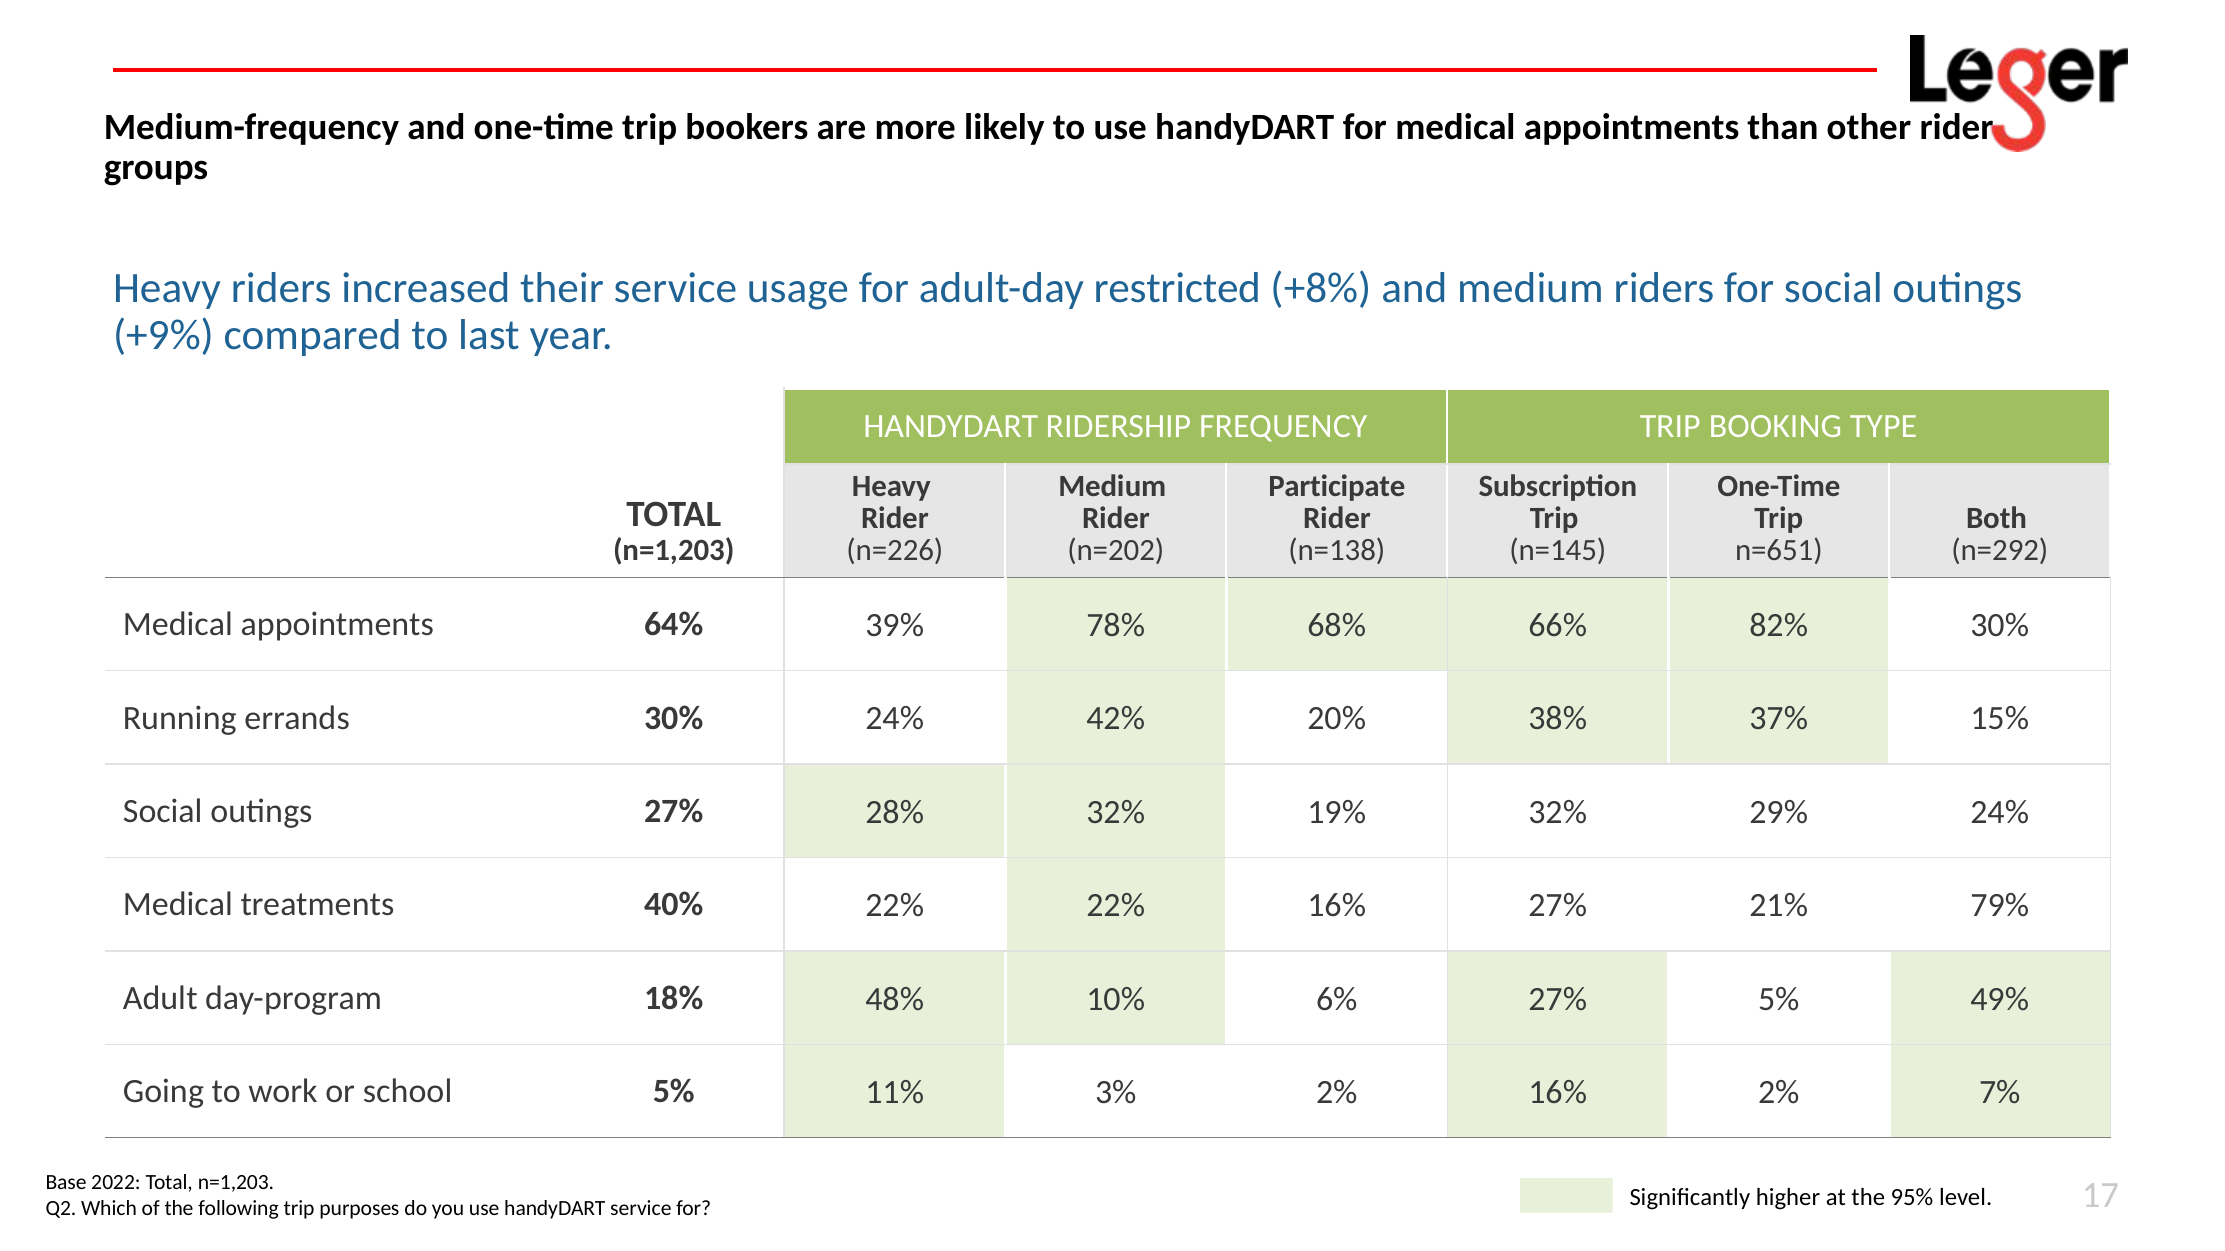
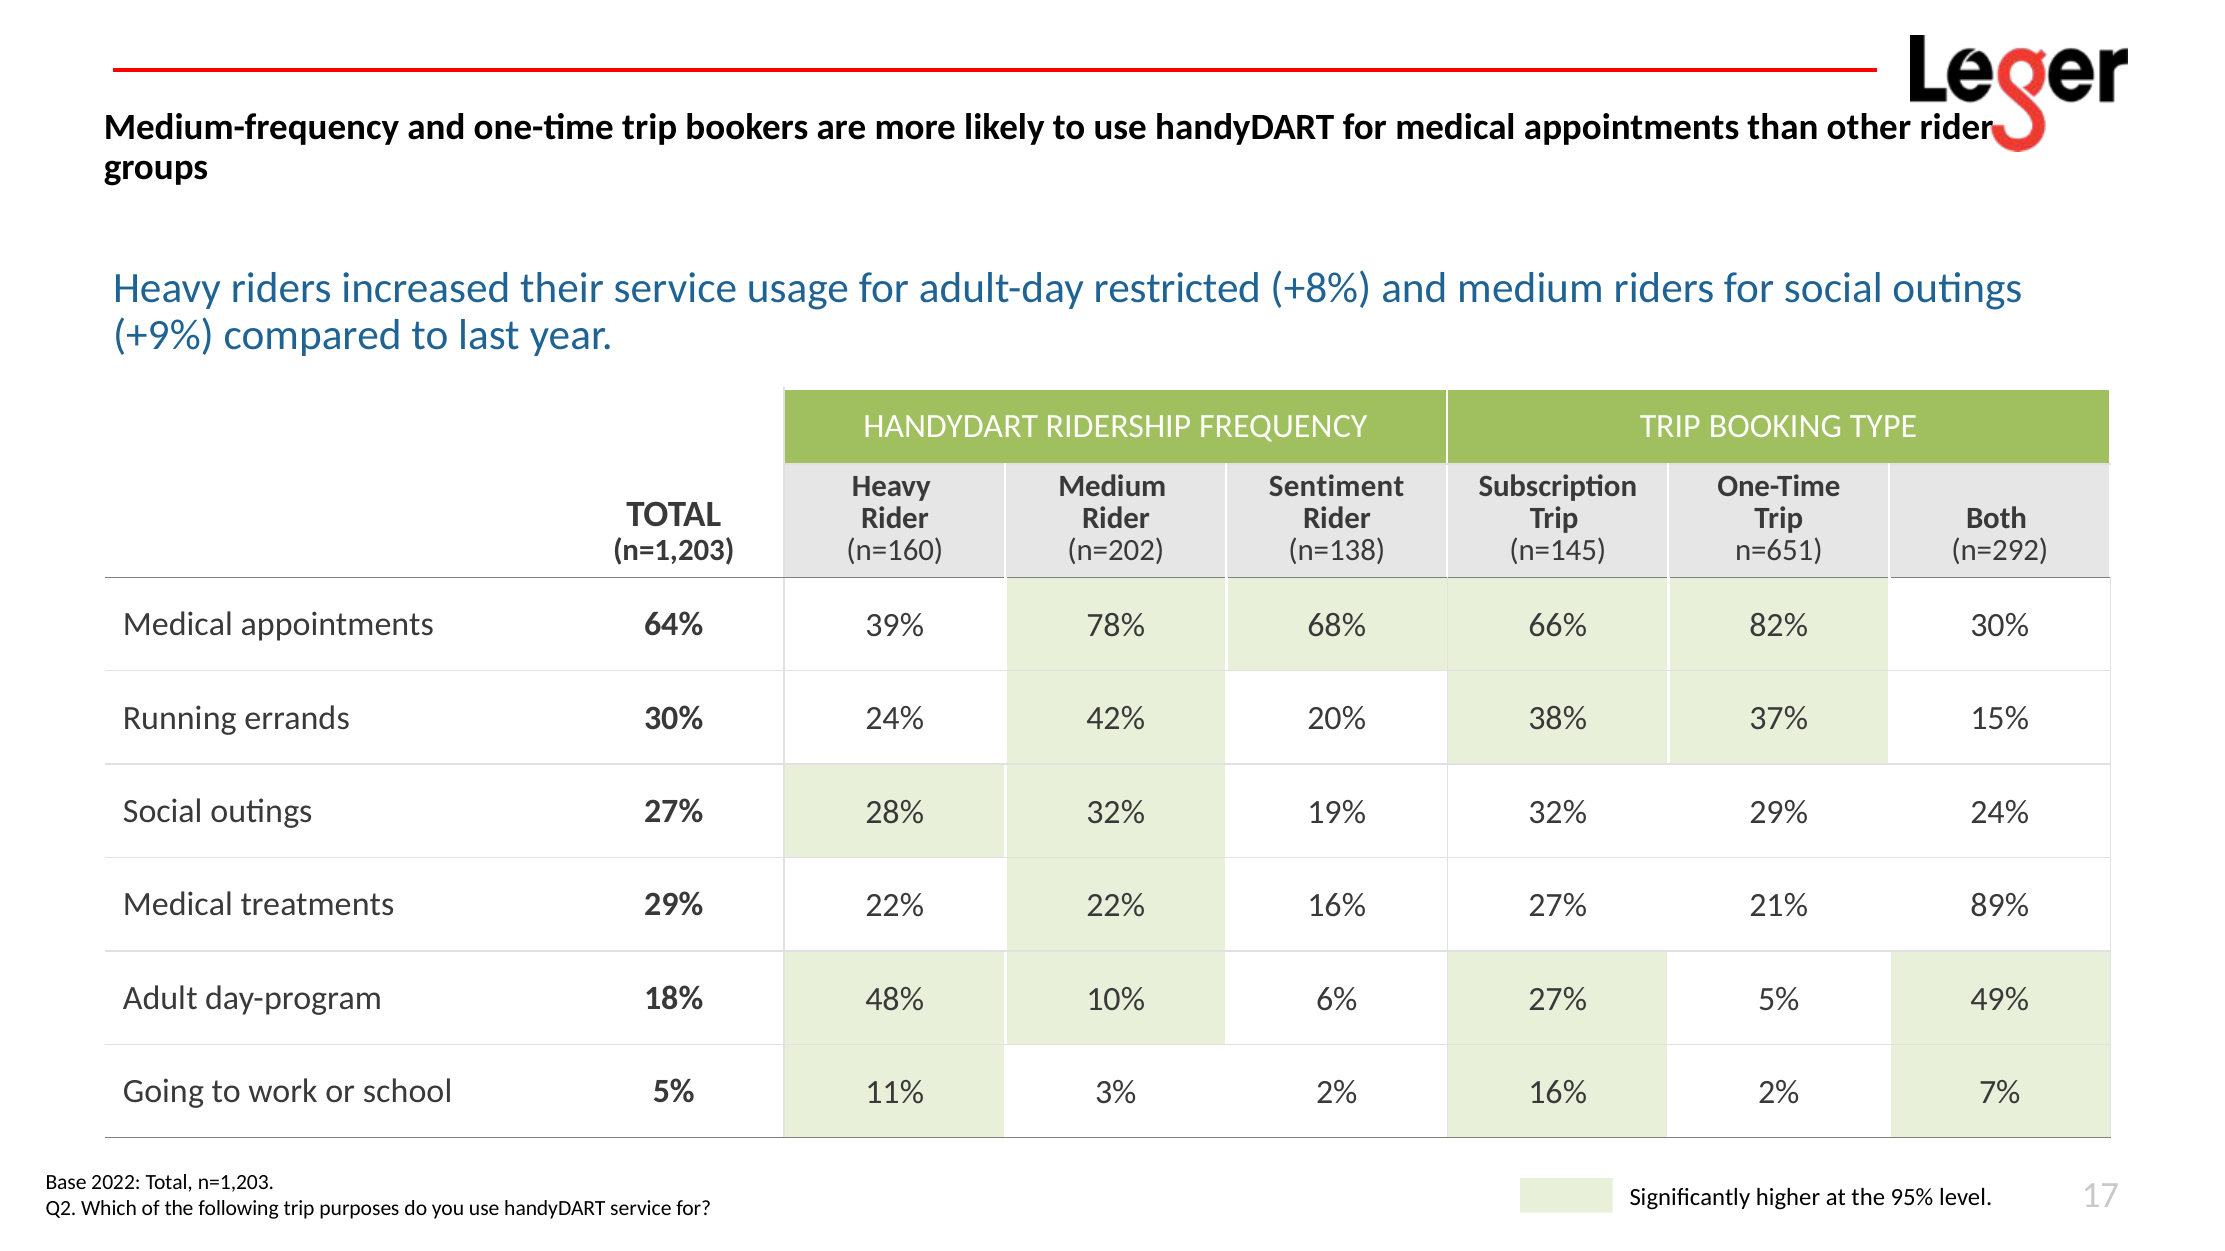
Participate: Participate -> Sentiment
n=226: n=226 -> n=160
treatments 40%: 40% -> 29%
79%: 79% -> 89%
